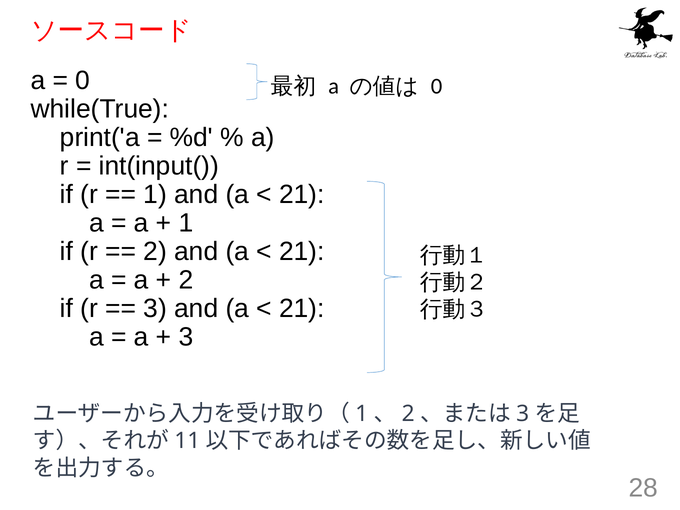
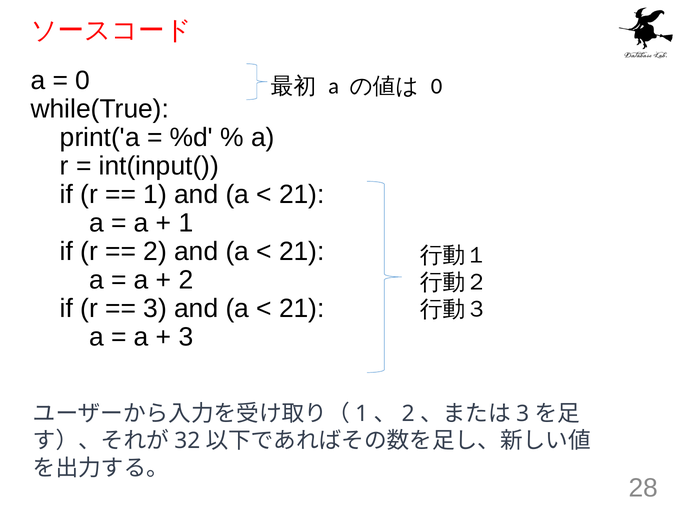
11: 11 -> 32
